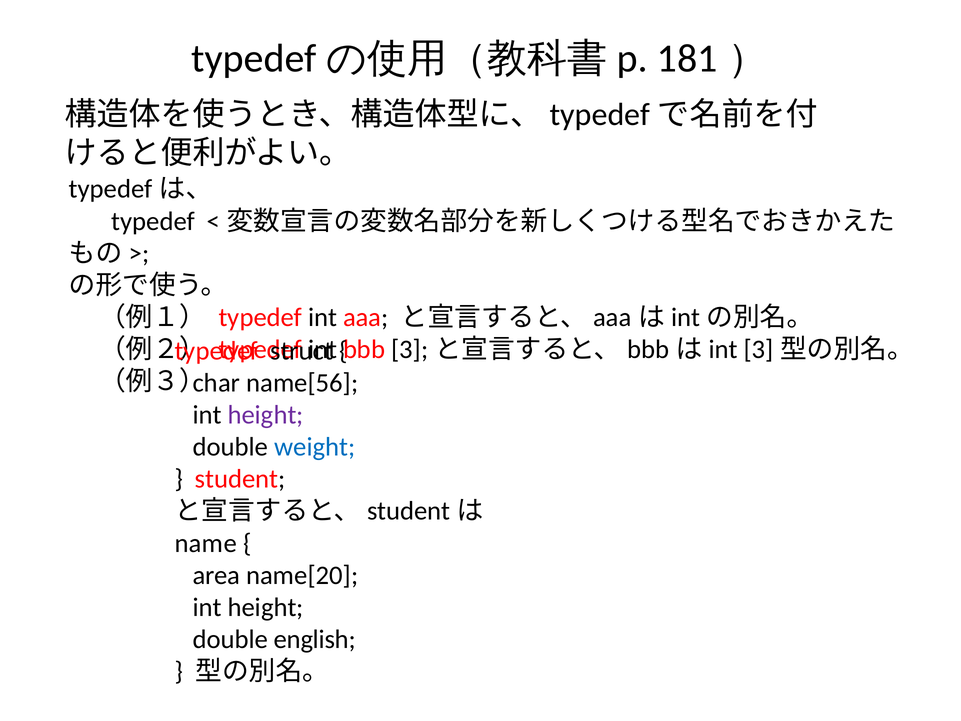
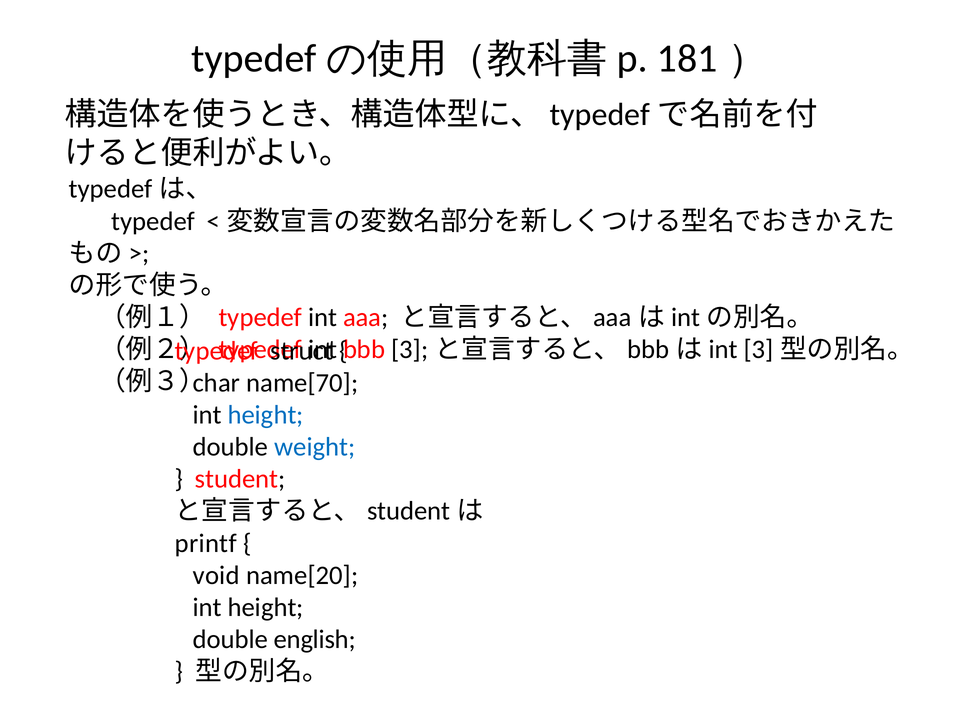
name[56: name[56 -> name[70
height at (266, 415) colour: purple -> blue
name: name -> printf
area: area -> void
